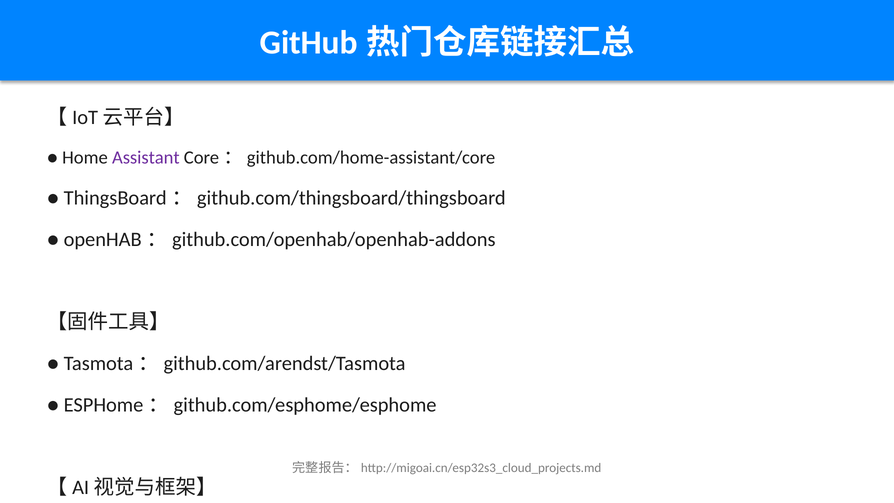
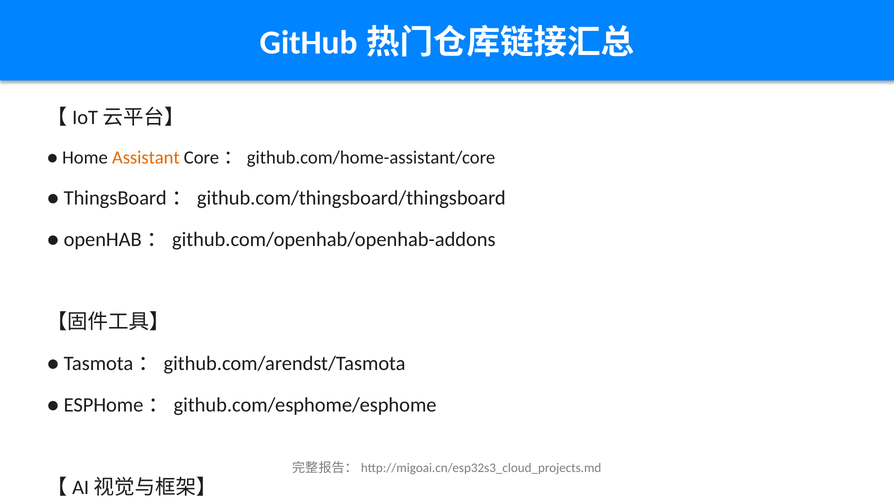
Assistant colour: purple -> orange
